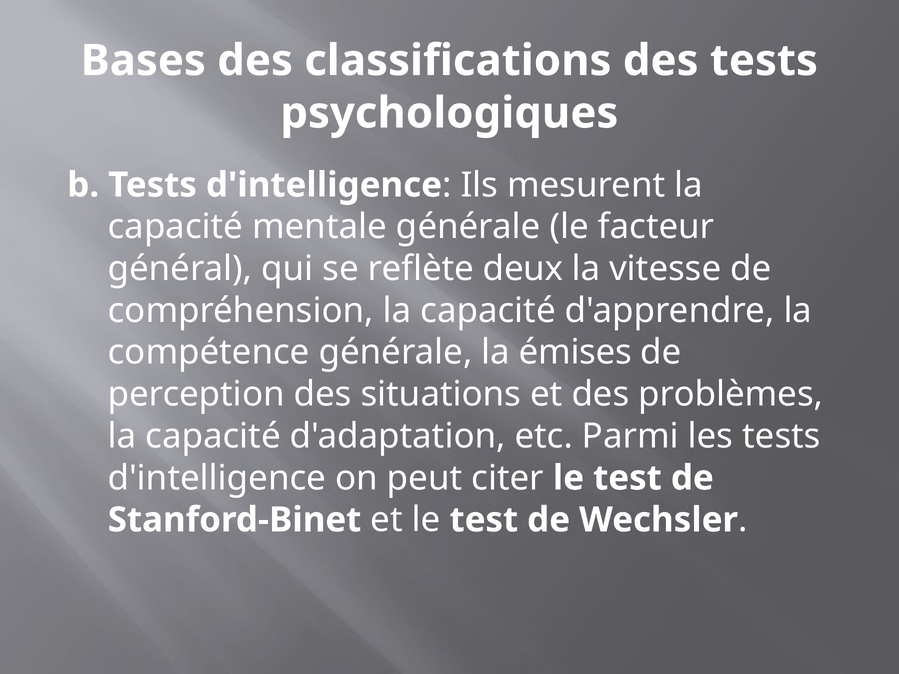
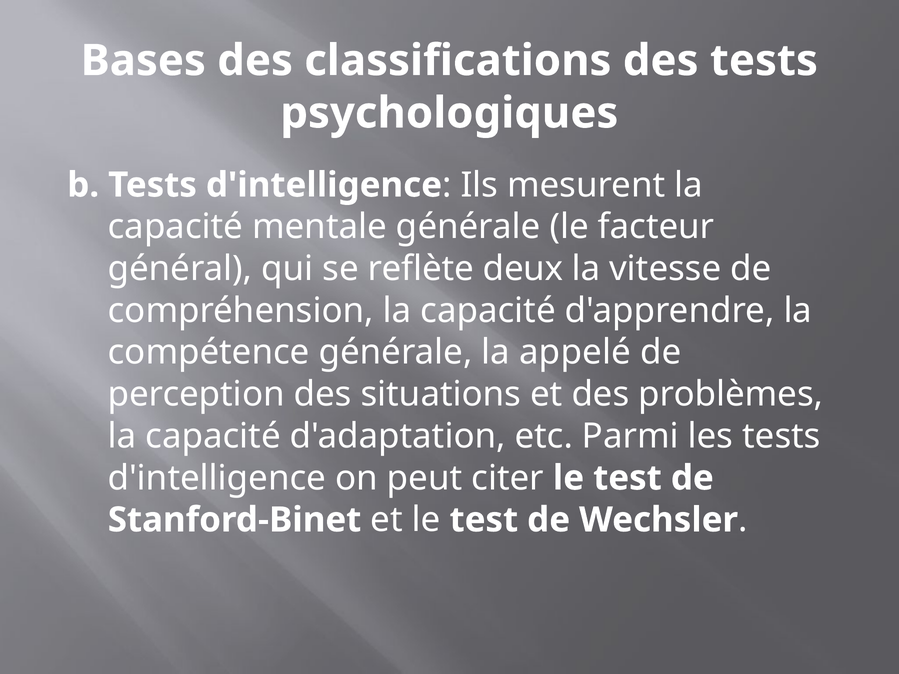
émises: émises -> appelé
